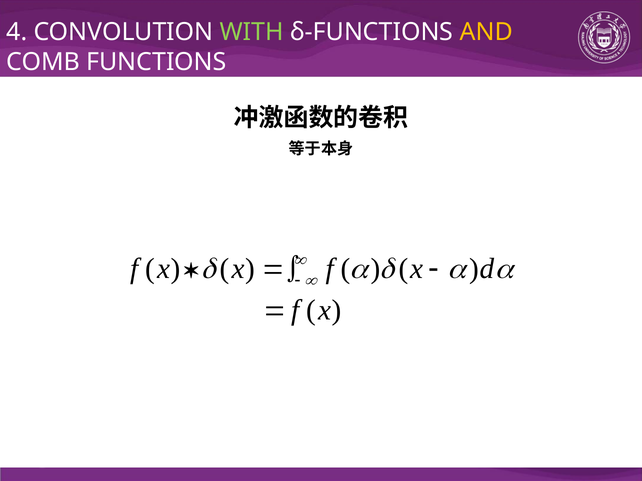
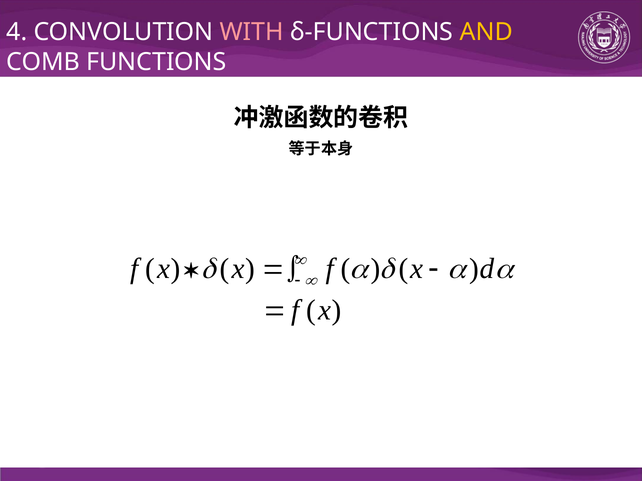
WITH colour: light green -> pink
